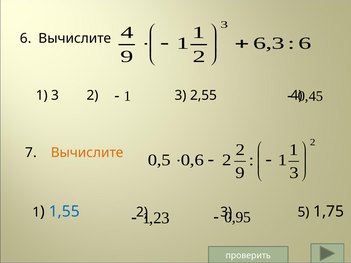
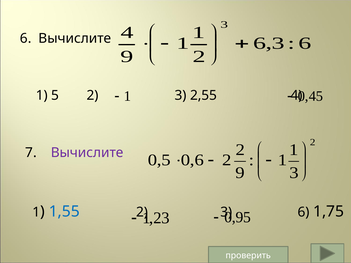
1 3: 3 -> 5
Вычислите at (87, 153) colour: orange -> purple
5 at (304, 212): 5 -> 6
